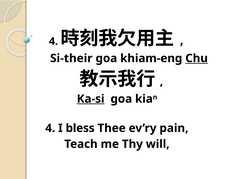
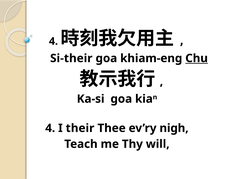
Ka-si underline: present -> none
bless: bless -> their
pain: pain -> nigh
